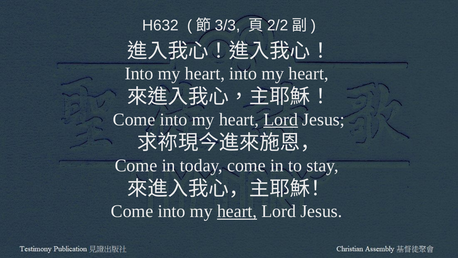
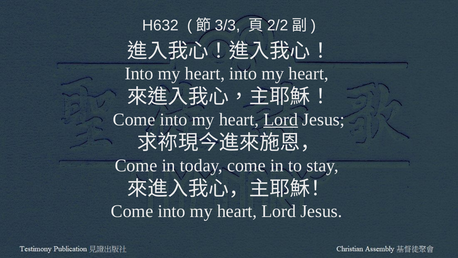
heart at (237, 211) underline: present -> none
